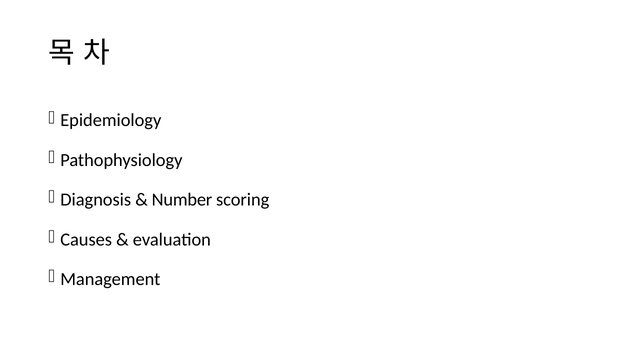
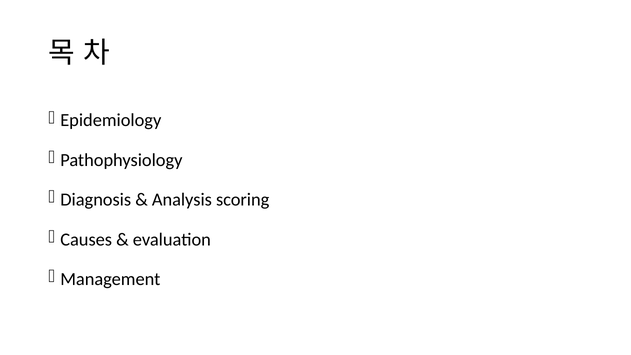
Number: Number -> Analysis
